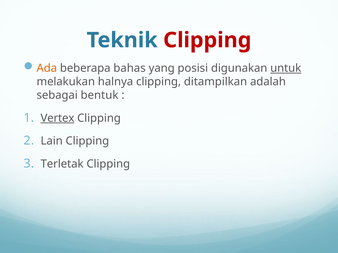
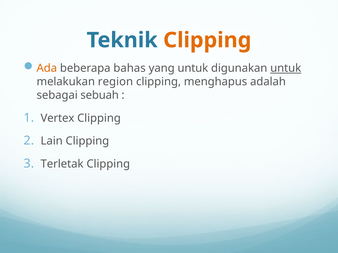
Clipping at (207, 40) colour: red -> orange
yang posisi: posisi -> untuk
halnya: halnya -> region
ditampilkan: ditampilkan -> menghapus
bentuk: bentuk -> sebuah
Vertex underline: present -> none
